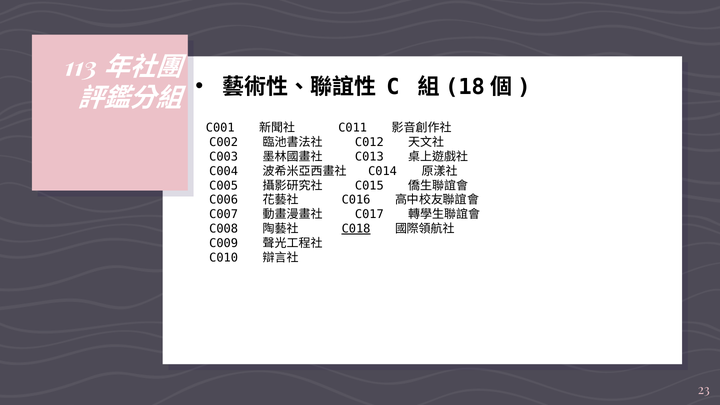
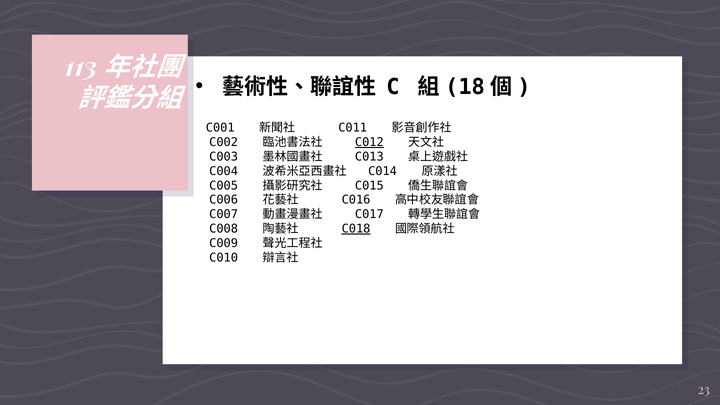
C012 underline: none -> present
